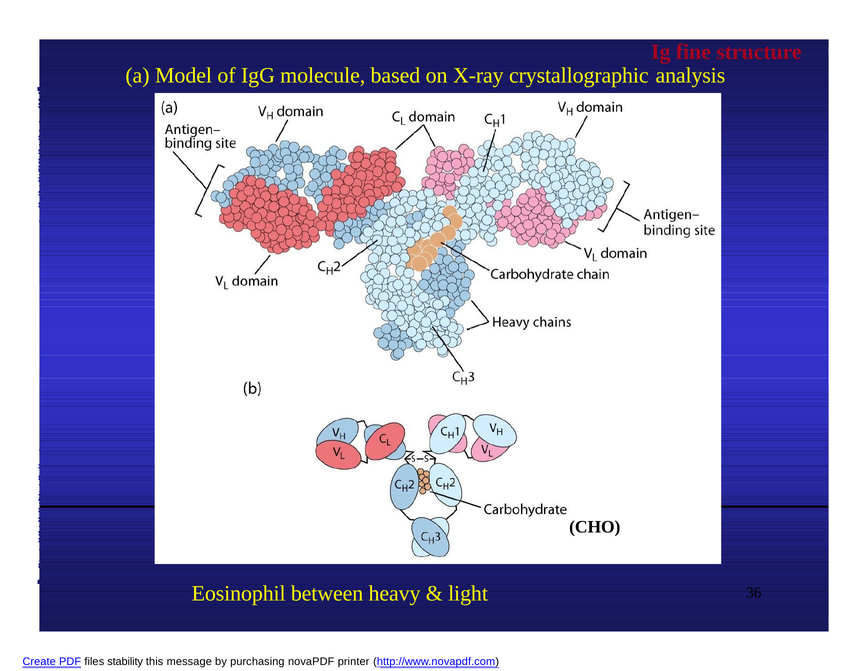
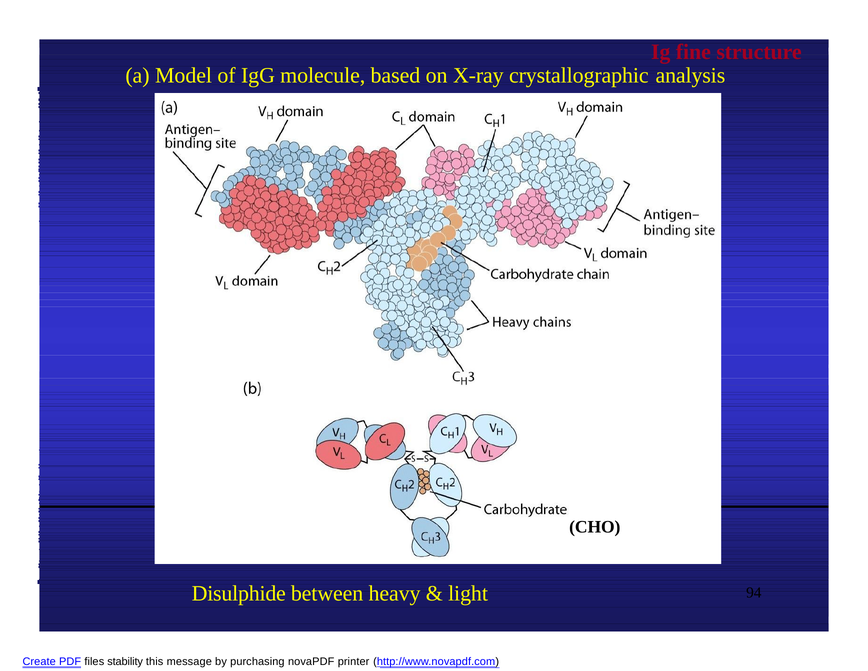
Eosinophil: Eosinophil -> Disulphide
36: 36 -> 94
